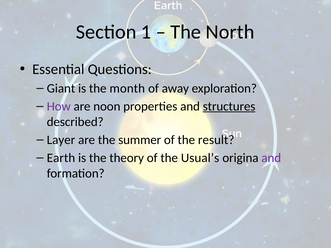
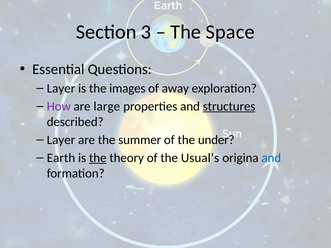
1: 1 -> 3
North: North -> Space
Giant at (61, 88): Giant -> Layer
month: month -> images
noon: noon -> large
result: result -> under
the at (98, 158) underline: none -> present
and at (271, 158) colour: purple -> blue
